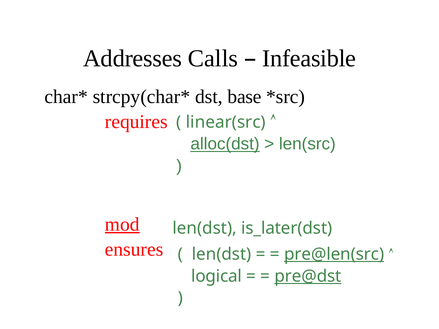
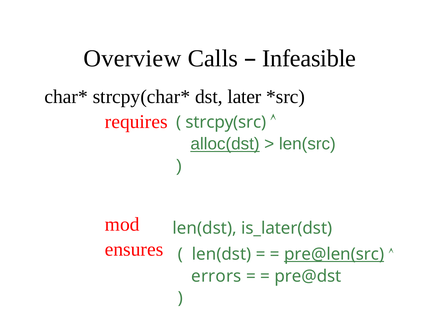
Addresses: Addresses -> Overview
base: base -> later
linear(src: linear(src -> strcpy(src
mod underline: present -> none
logical: logical -> errors
pre@dst underline: present -> none
